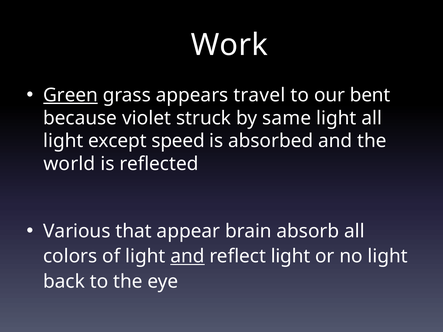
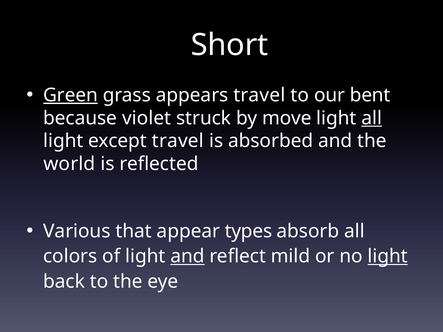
Work: Work -> Short
same: same -> move
all at (372, 118) underline: none -> present
except speed: speed -> travel
brain: brain -> types
reflect light: light -> mild
light at (388, 257) underline: none -> present
